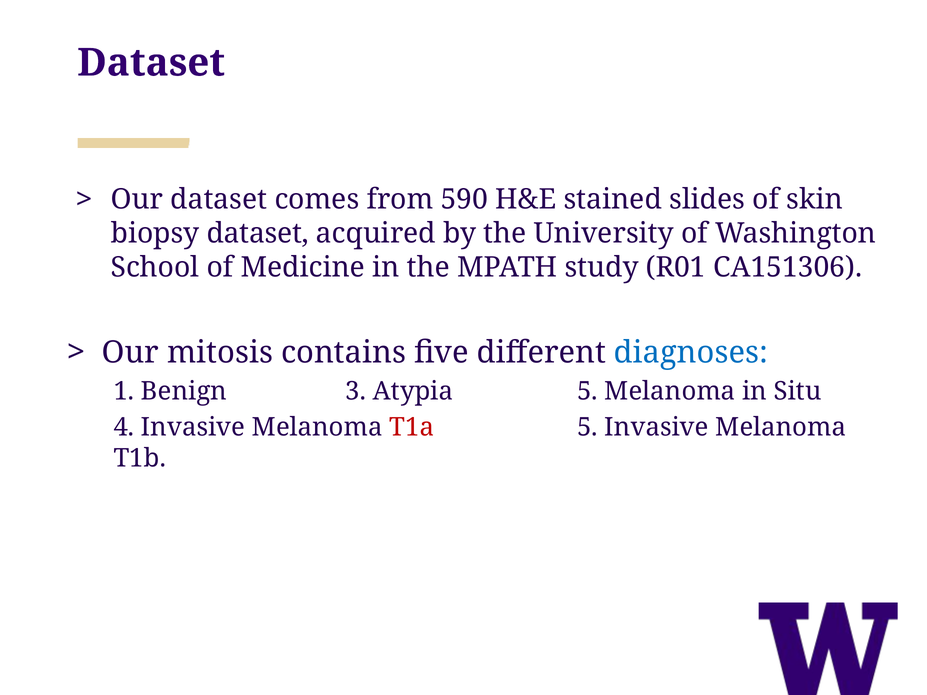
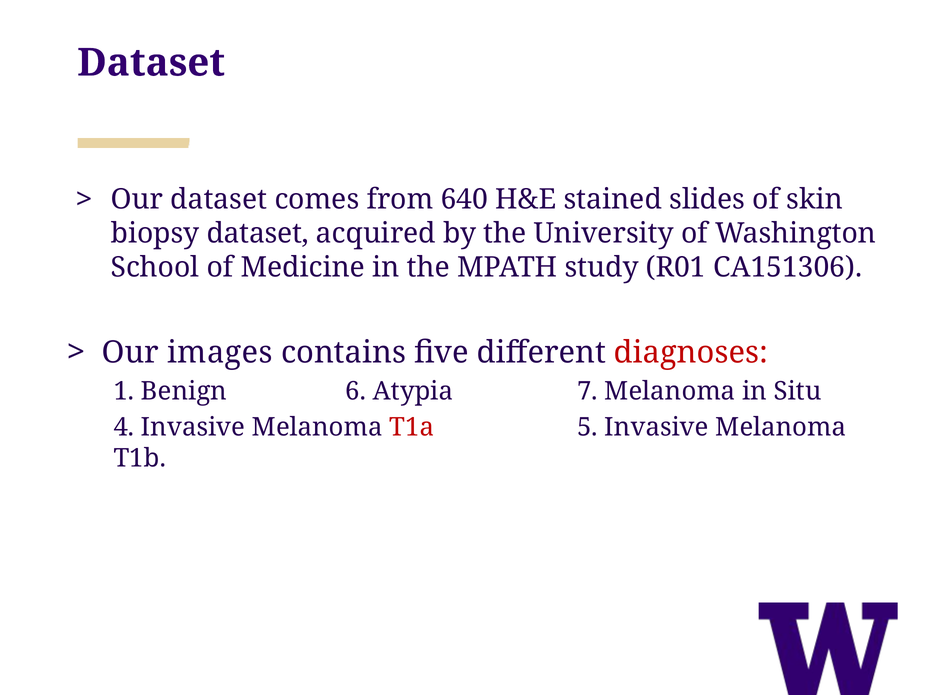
590: 590 -> 640
mitosis: mitosis -> images
diagnoses colour: blue -> red
3: 3 -> 6
Atypia 5: 5 -> 7
